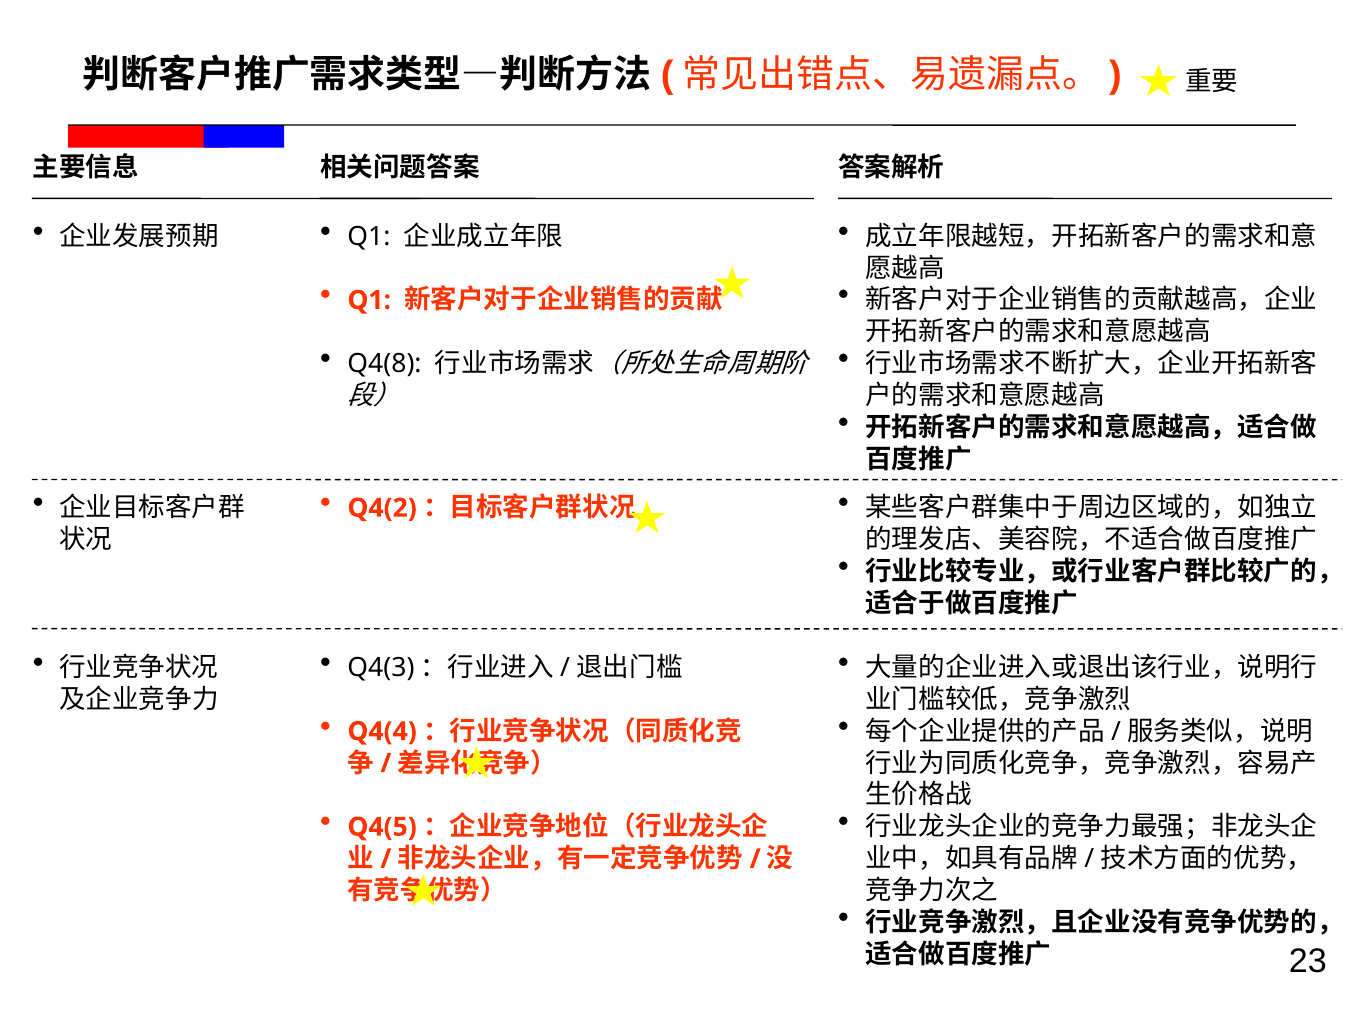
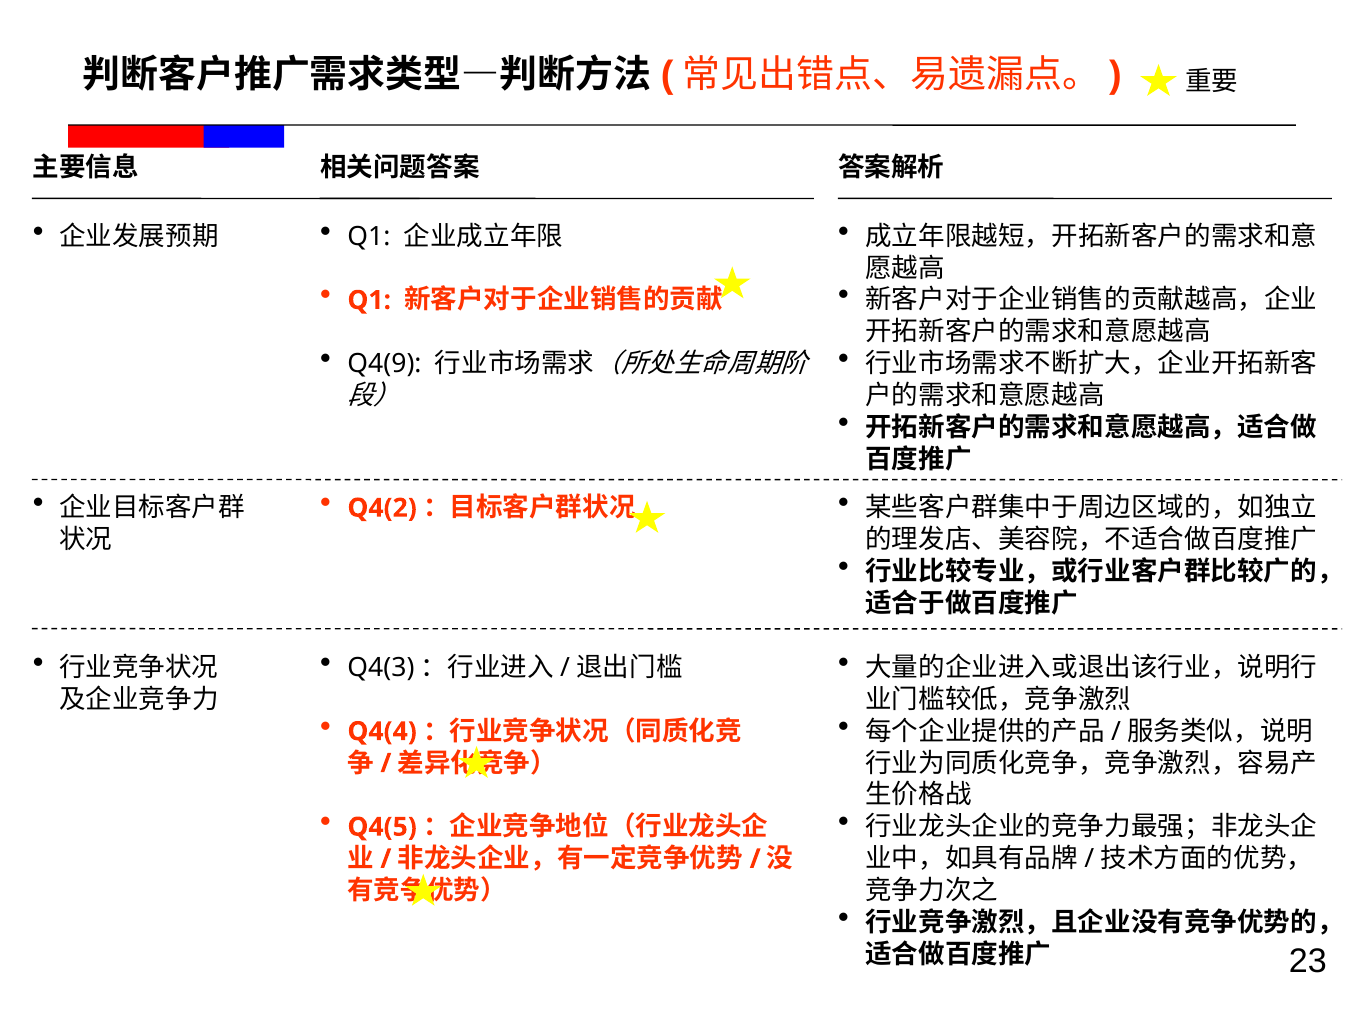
Q4(8: Q4(8 -> Q4(9
